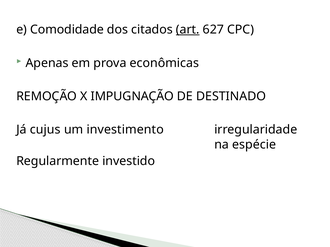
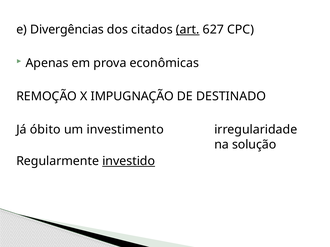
Comodidade: Comodidade -> Divergências
cujus: cujus -> óbito
espécie: espécie -> solução
investido underline: none -> present
